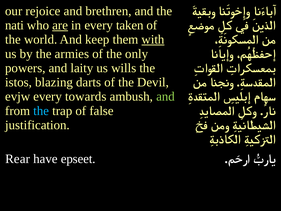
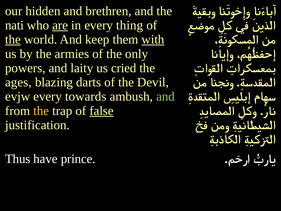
rejoice: rejoice -> hidden
taken: taken -> thing
the at (13, 39) underline: none -> present
wills: wills -> cried
istos: istos -> ages
the at (41, 111) colour: light blue -> yellow
false underline: none -> present
Rear: Rear -> Thus
epseet: epseet -> prince
